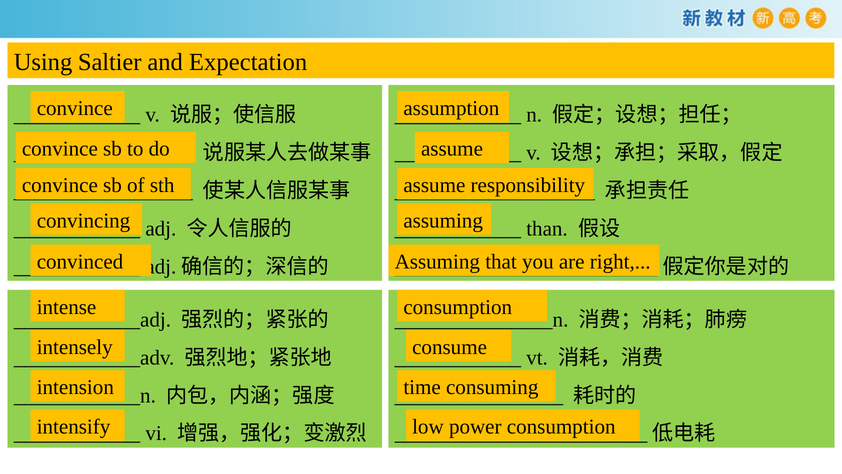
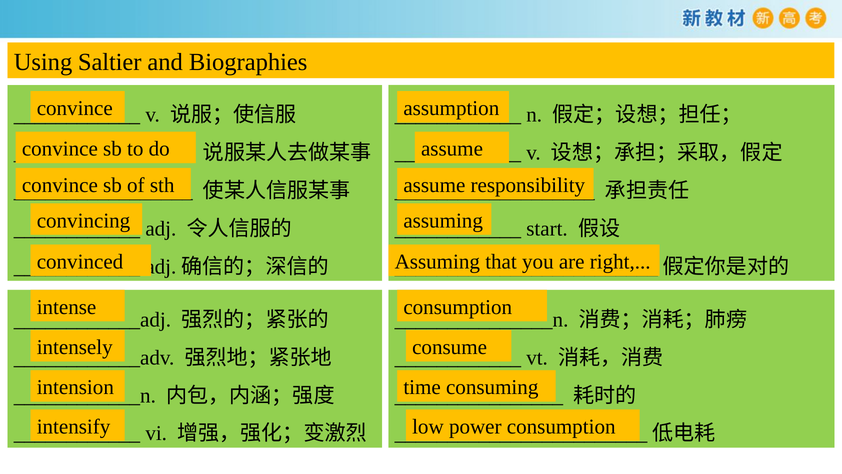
Expectation: Expectation -> Biographies
than: than -> start
